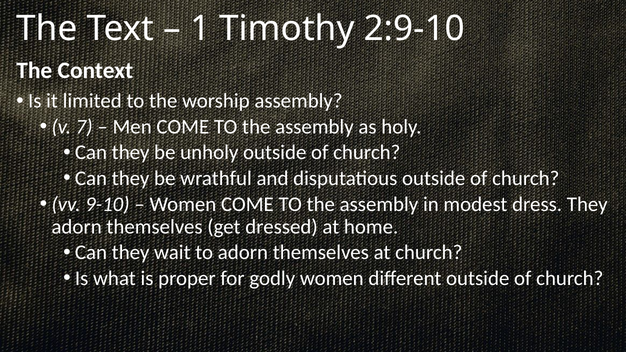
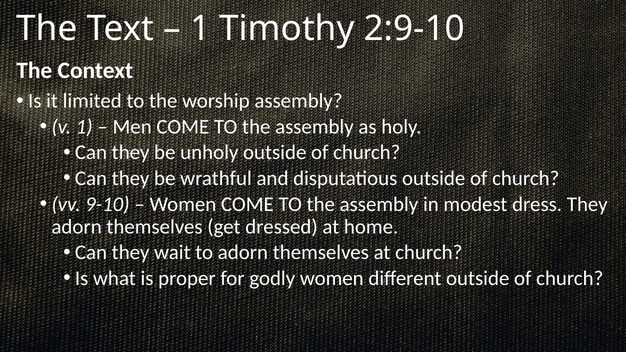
v 7: 7 -> 1
